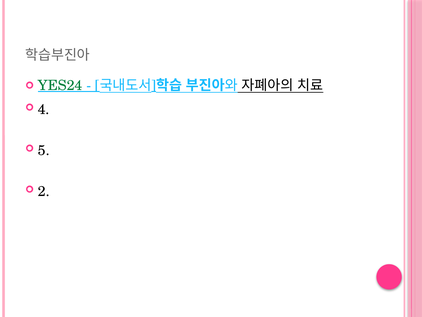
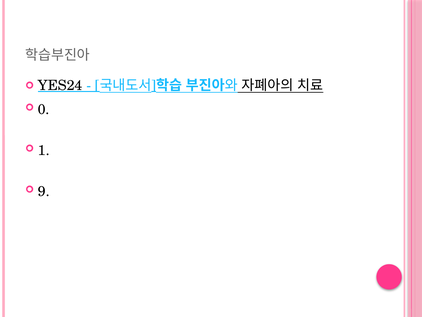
YES24 colour: green -> black
4: 4 -> 0
5: 5 -> 1
2: 2 -> 9
